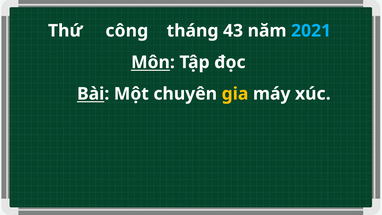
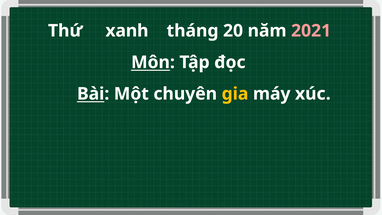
công: công -> xanh
43: 43 -> 20
2021 colour: light blue -> pink
